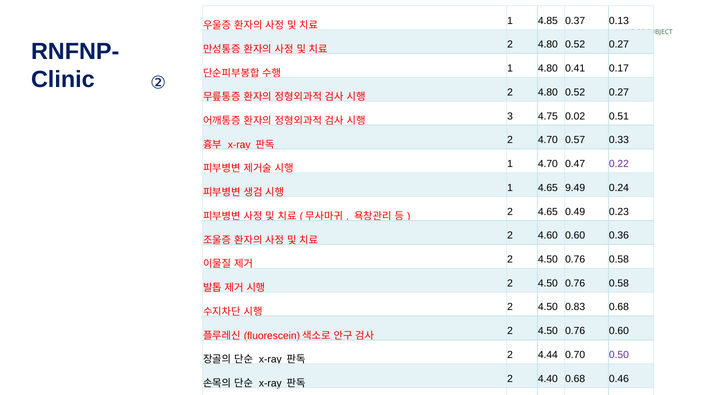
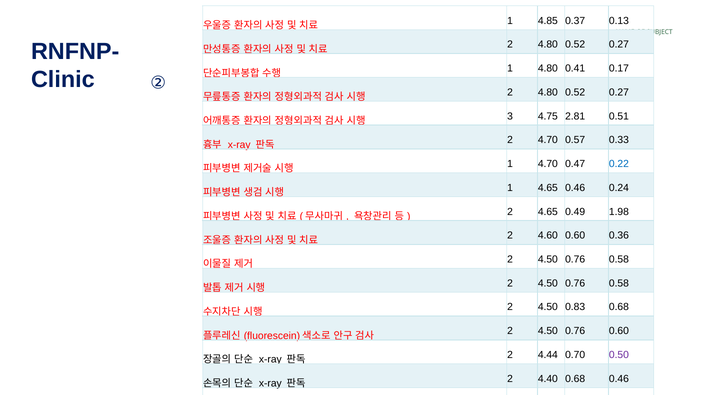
0.02: 0.02 -> 2.81
0.22 colour: purple -> blue
4.65 9.49: 9.49 -> 0.46
0.23: 0.23 -> 1.98
